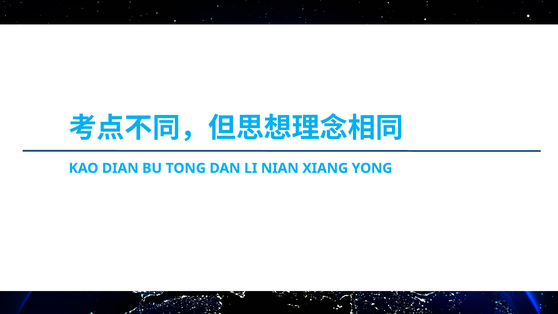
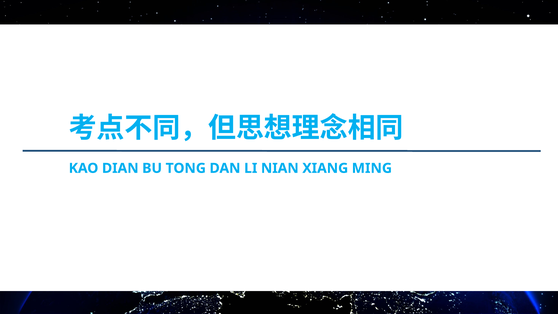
YONG: YONG -> MING
